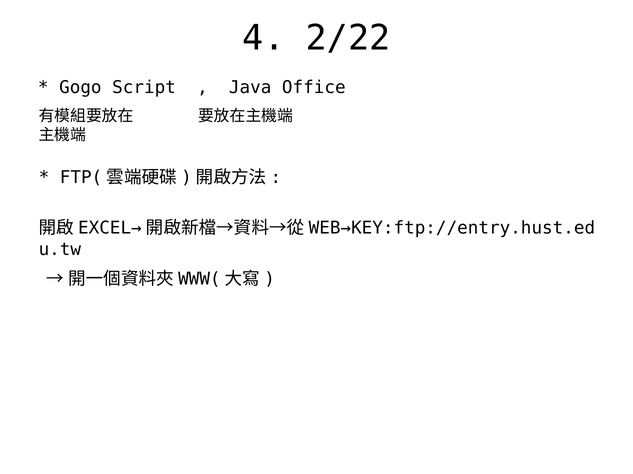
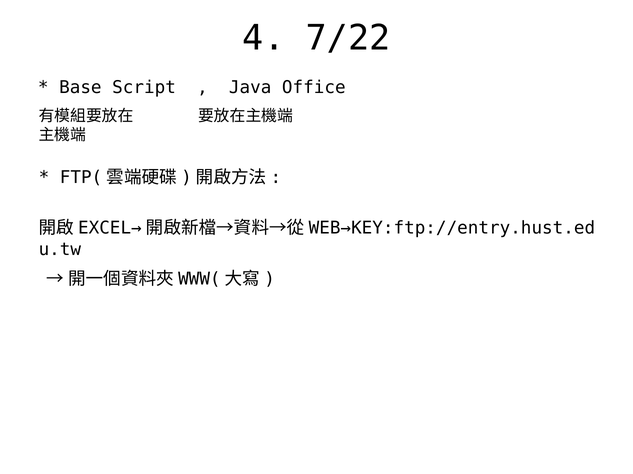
2/22: 2/22 -> 7/22
Gogo: Gogo -> Base
